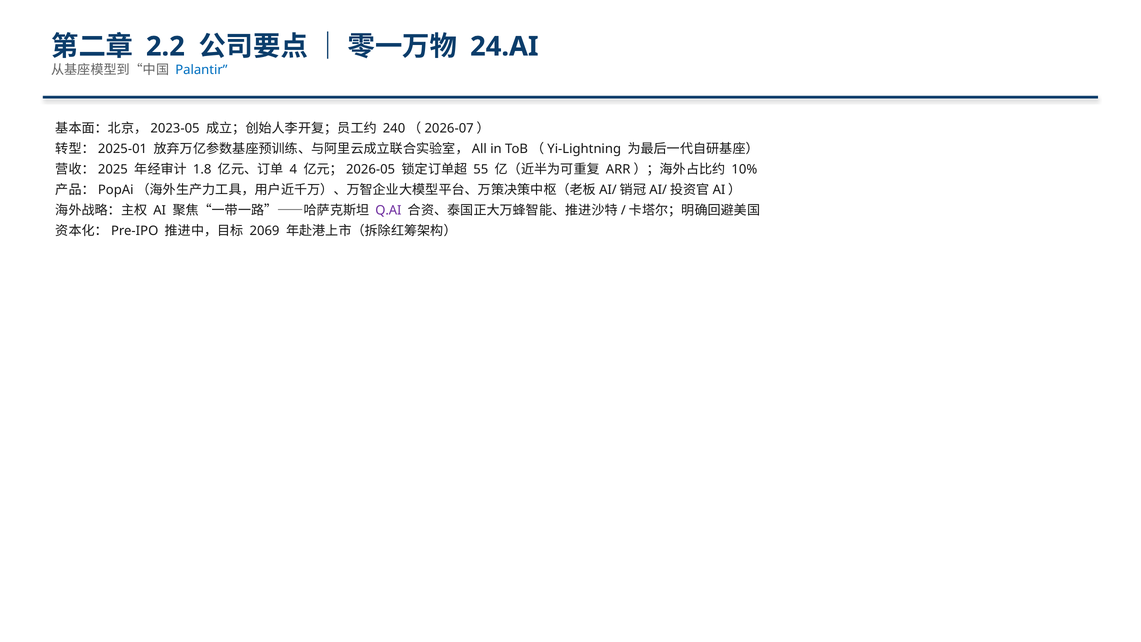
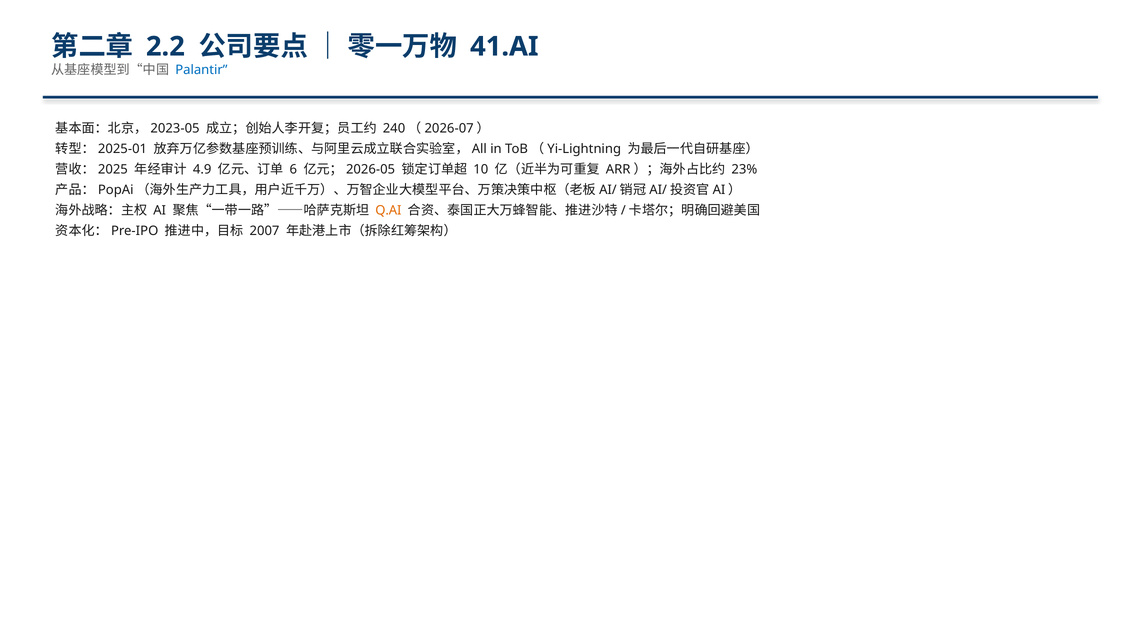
24.AI: 24.AI -> 41.AI
1.8: 1.8 -> 4.9
4: 4 -> 6
55: 55 -> 10
10%: 10% -> 23%
Q.AI colour: purple -> orange
2069: 2069 -> 2007
